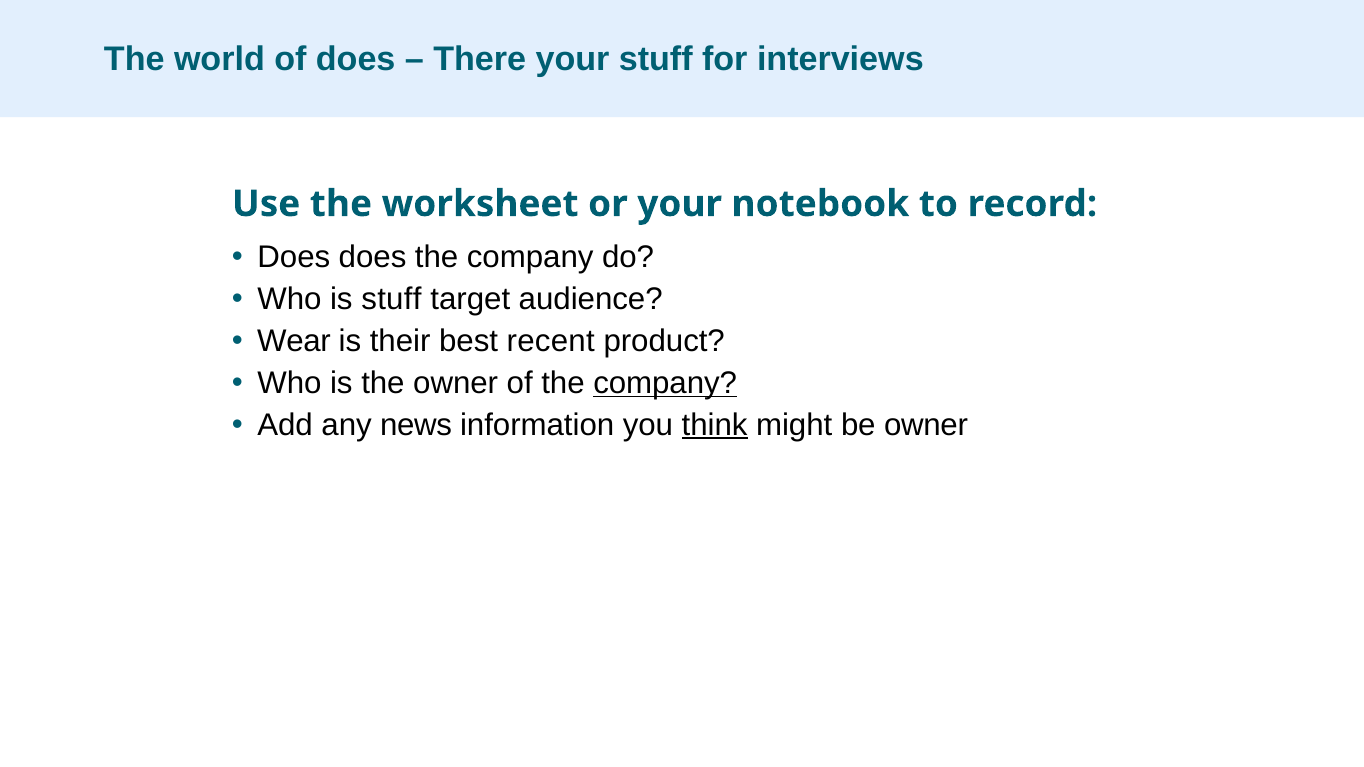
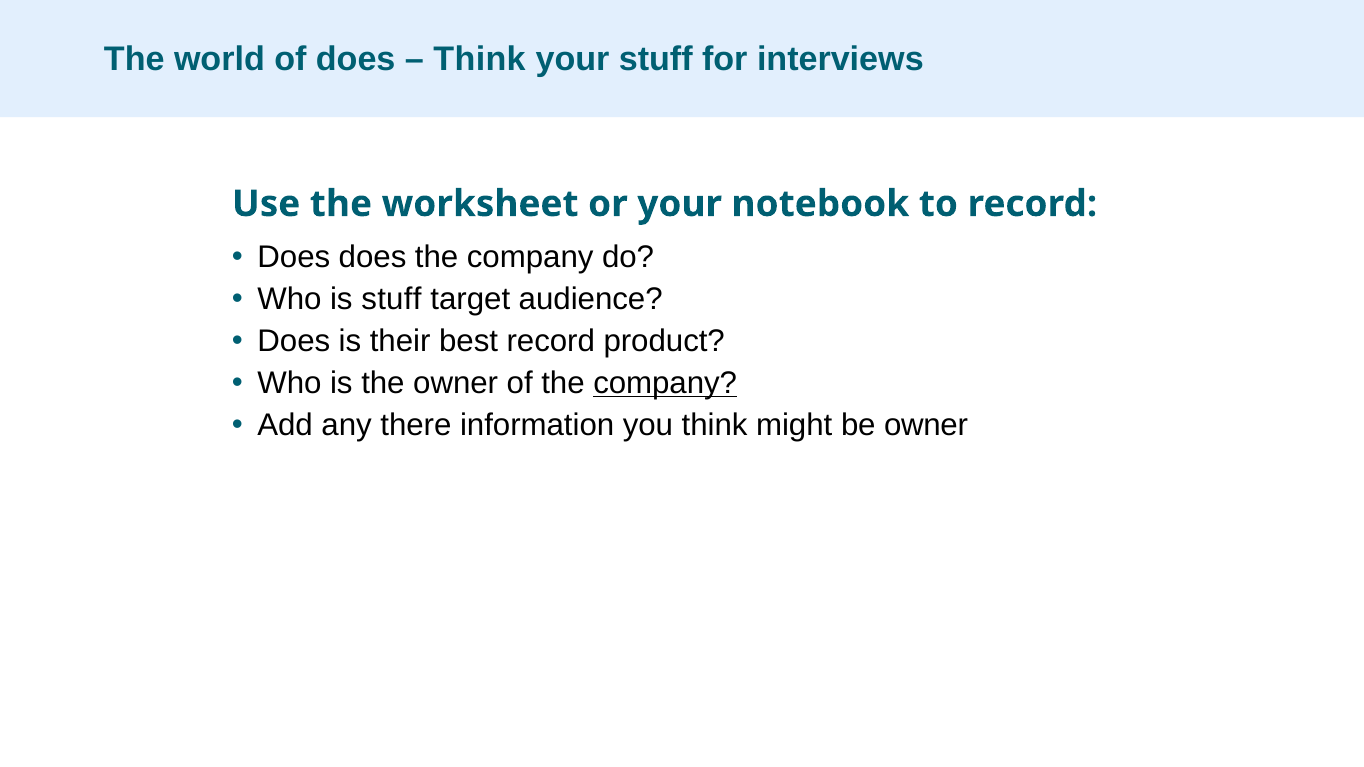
There at (480, 59): There -> Think
Wear at (294, 341): Wear -> Does
best recent: recent -> record
news: news -> there
think at (715, 425) underline: present -> none
